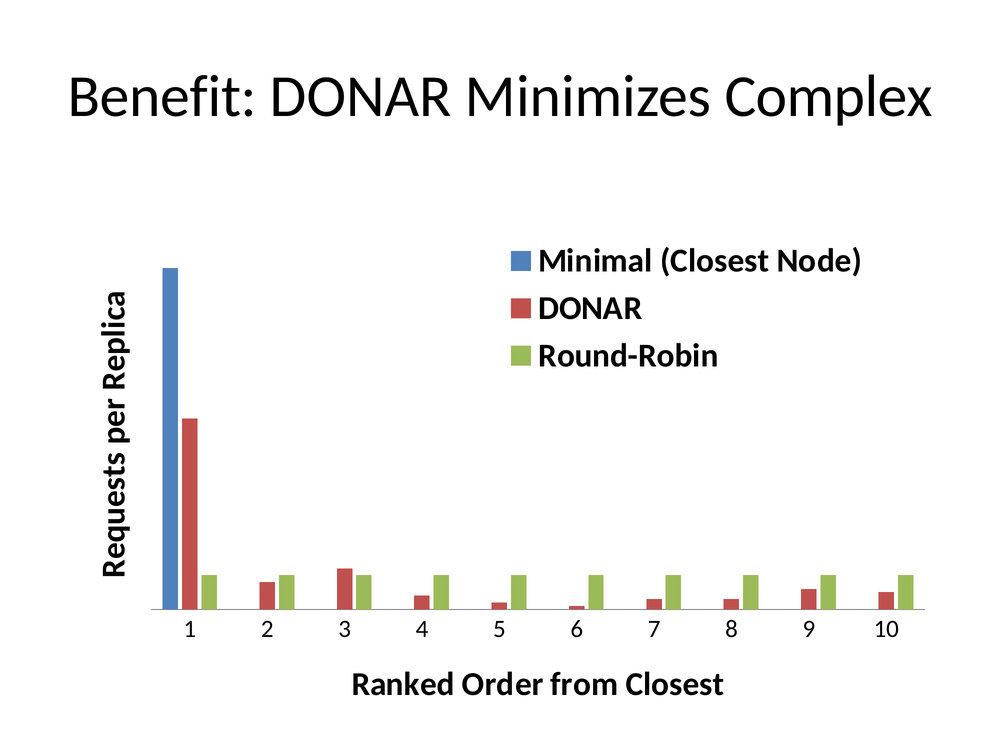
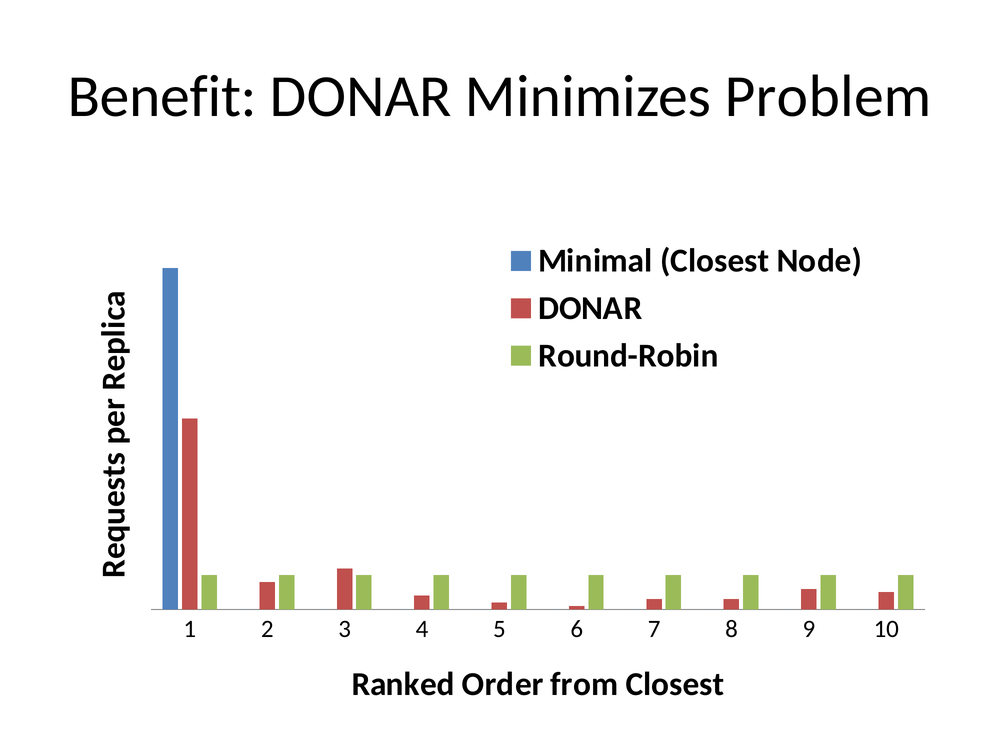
Complex: Complex -> Problem
